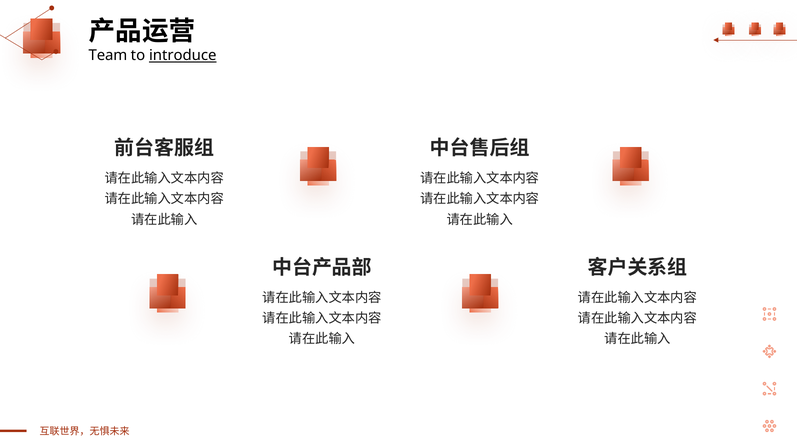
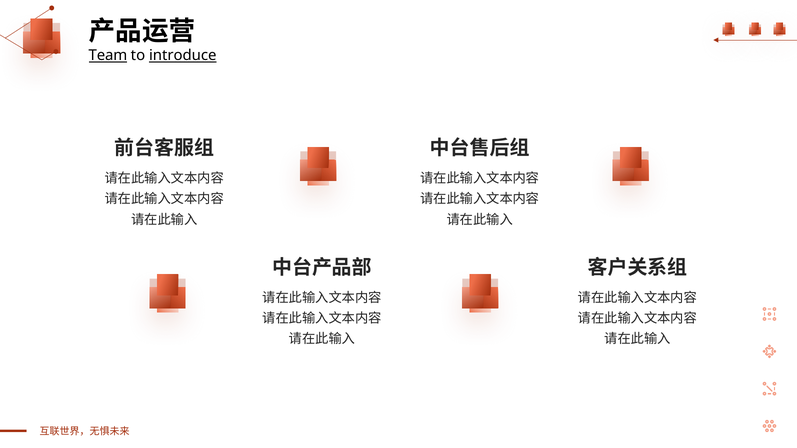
Team underline: none -> present
